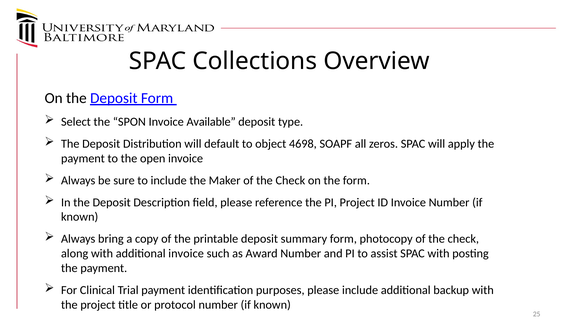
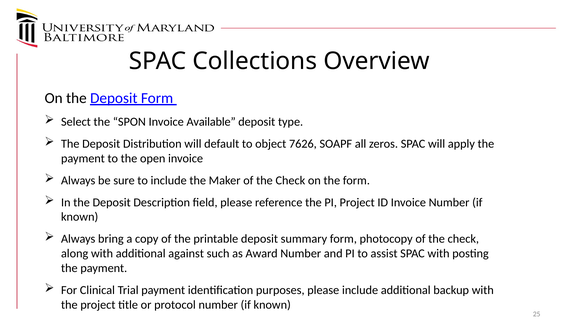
4698: 4698 -> 7626
additional invoice: invoice -> against
